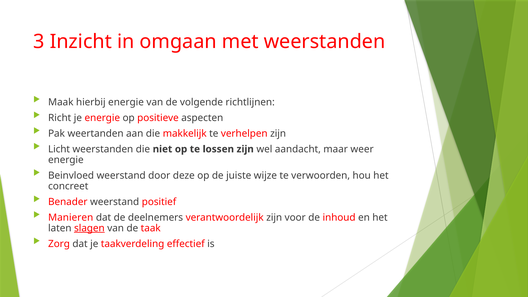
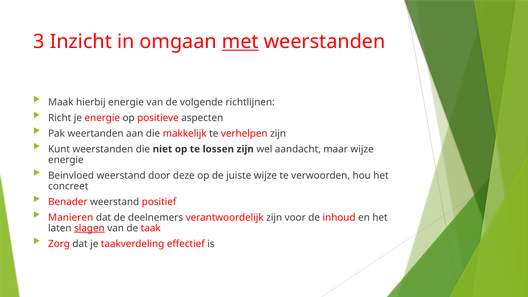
met underline: none -> present
Licht: Licht -> Kunt
maar weer: weer -> wijze
